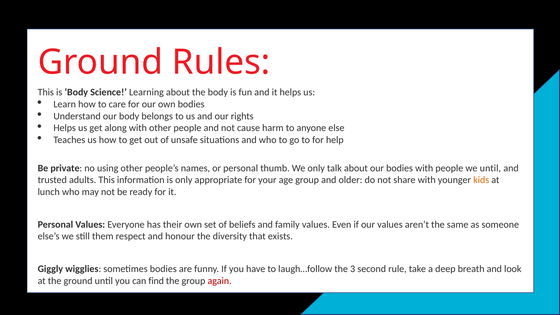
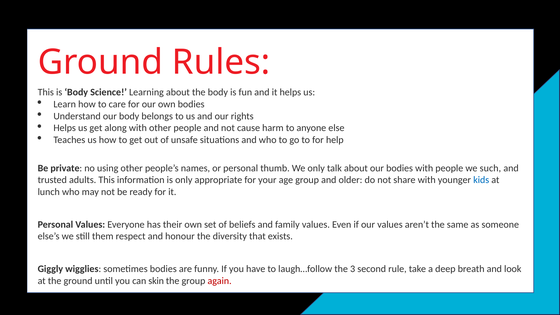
we until: until -> such
kids colour: orange -> blue
find: find -> skin
